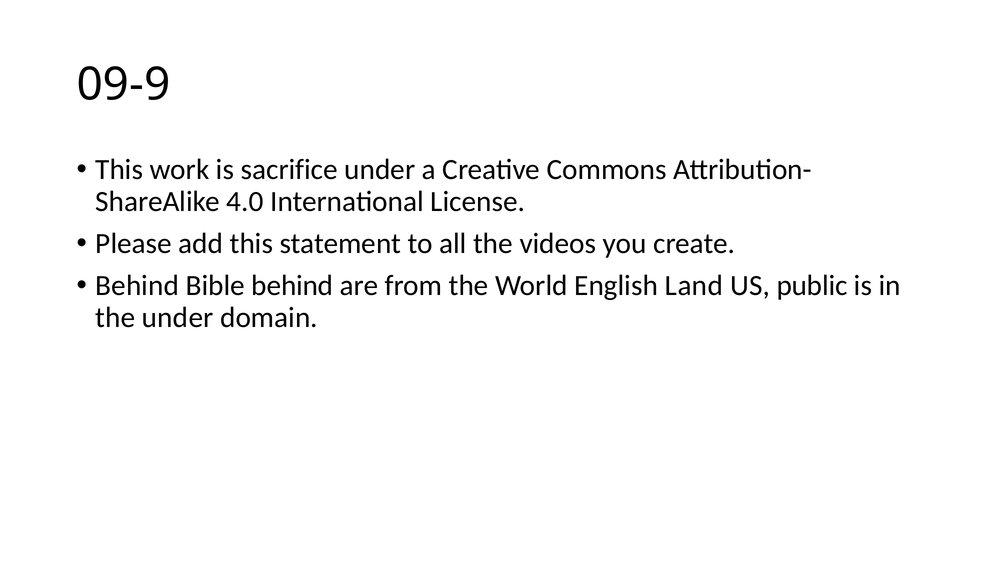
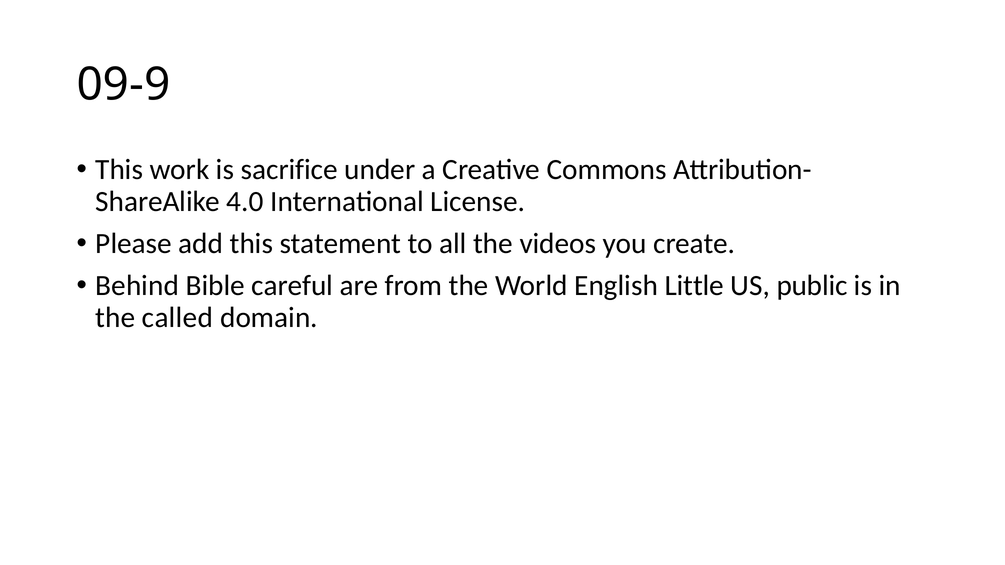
Bible behind: behind -> careful
Land: Land -> Little
the under: under -> called
